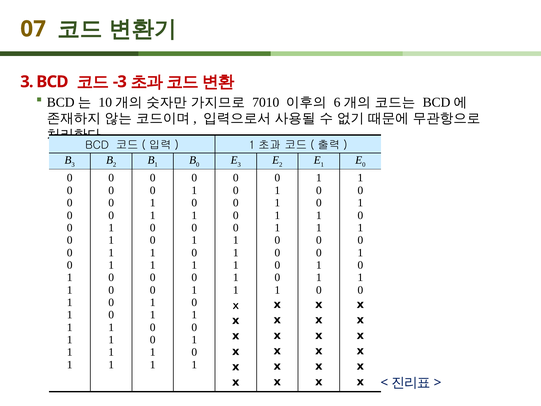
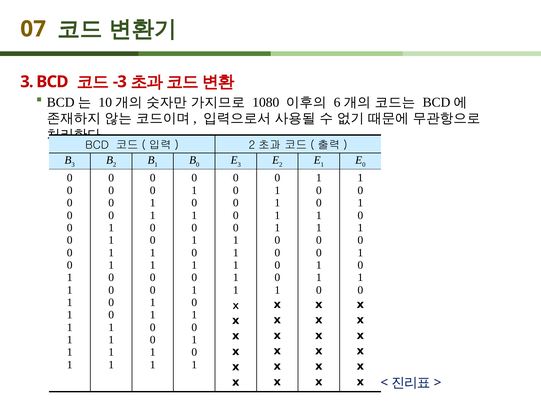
7010: 7010 -> 1080
1 at (252, 145): 1 -> 2
